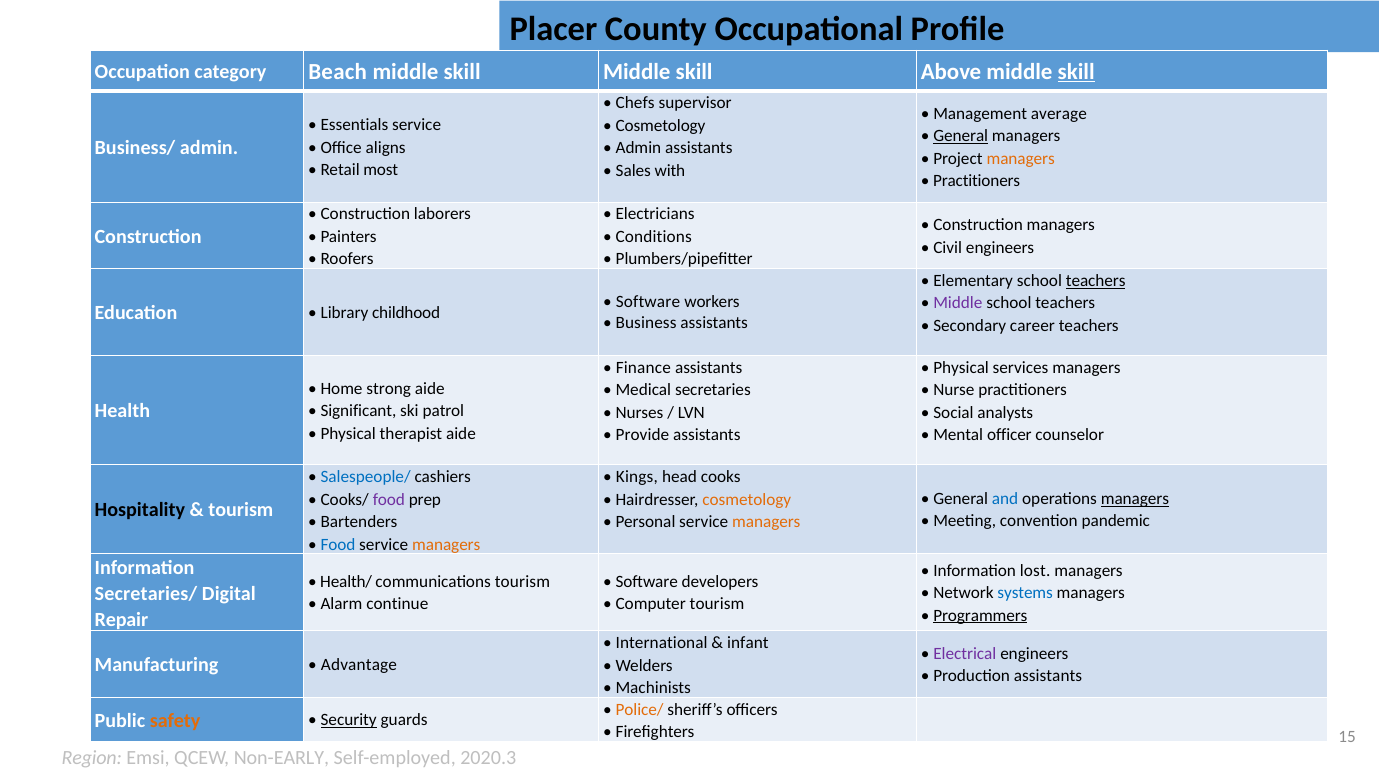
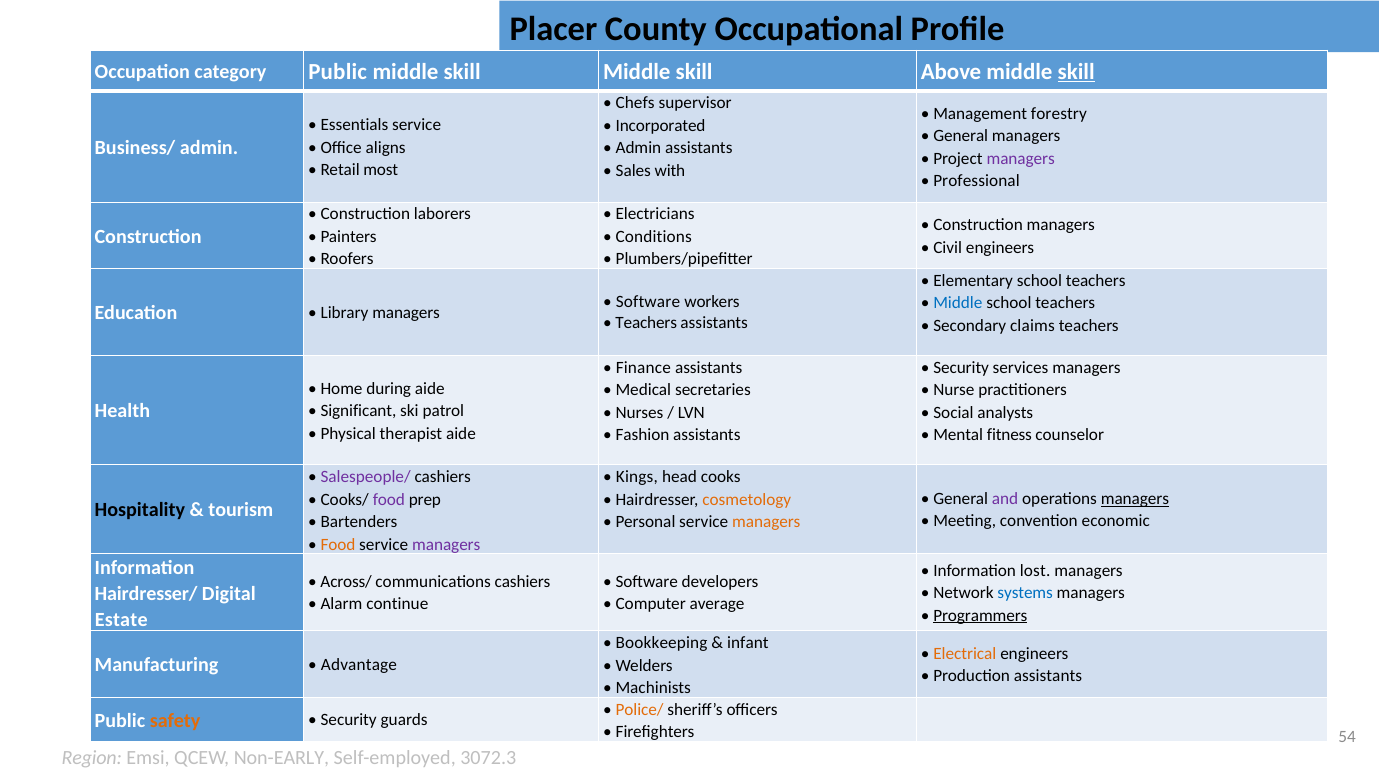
category Beach: Beach -> Public
average: average -> forestry
Cosmetology at (661, 126): Cosmetology -> Incorporated
General at (961, 136) underline: present -> none
managers at (1021, 159) colour: orange -> purple
Practitioners at (977, 181): Practitioners -> Professional
teachers at (1096, 281) underline: present -> none
Middle at (958, 303) colour: purple -> blue
Library childhood: childhood -> managers
Business at (646, 323): Business -> Teachers
career: career -> claims
Physical at (961, 368): Physical -> Security
strong: strong -> during
Provide: Provide -> Fashion
officer: officer -> fitness
Salespeople/ colour: blue -> purple
and colour: blue -> purple
pandemic: pandemic -> economic
Food at (338, 544) colour: blue -> orange
managers at (446, 544) colour: orange -> purple
Health/: Health/ -> Across/
communications tourism: tourism -> cashiers
Secretaries/: Secretaries/ -> Hairdresser/
Computer tourism: tourism -> average
Repair: Repair -> Estate
International: International -> Bookkeeping
Electrical colour: purple -> orange
Security at (349, 720) underline: present -> none
15: 15 -> 54
2020.3: 2020.3 -> 3072.3
